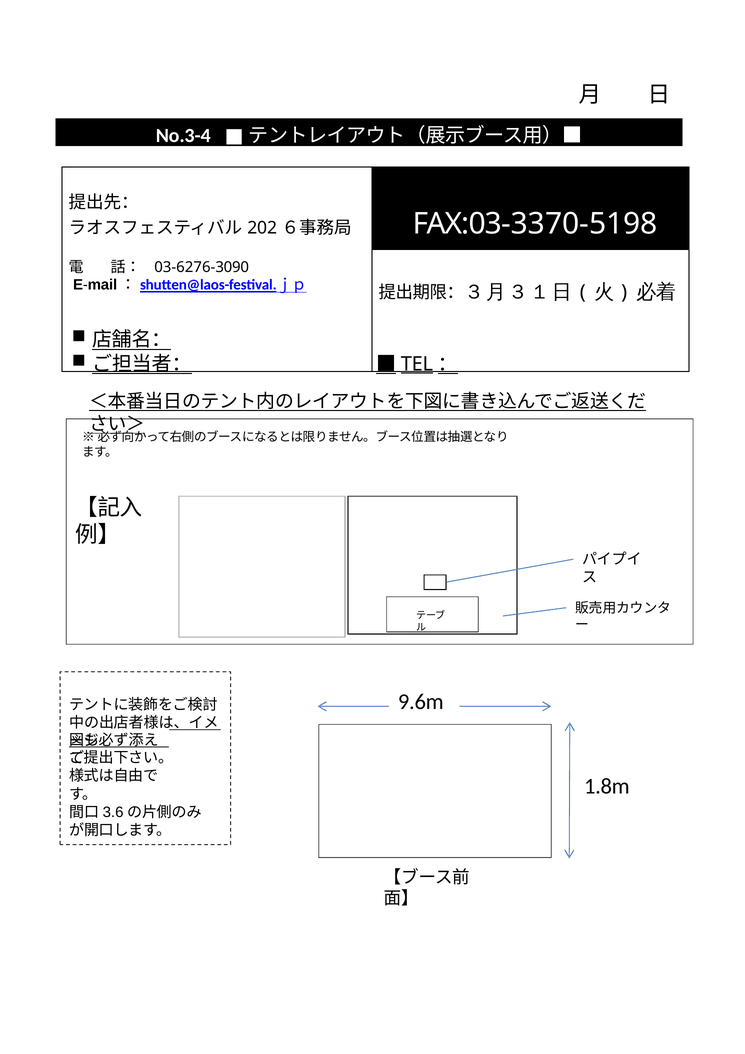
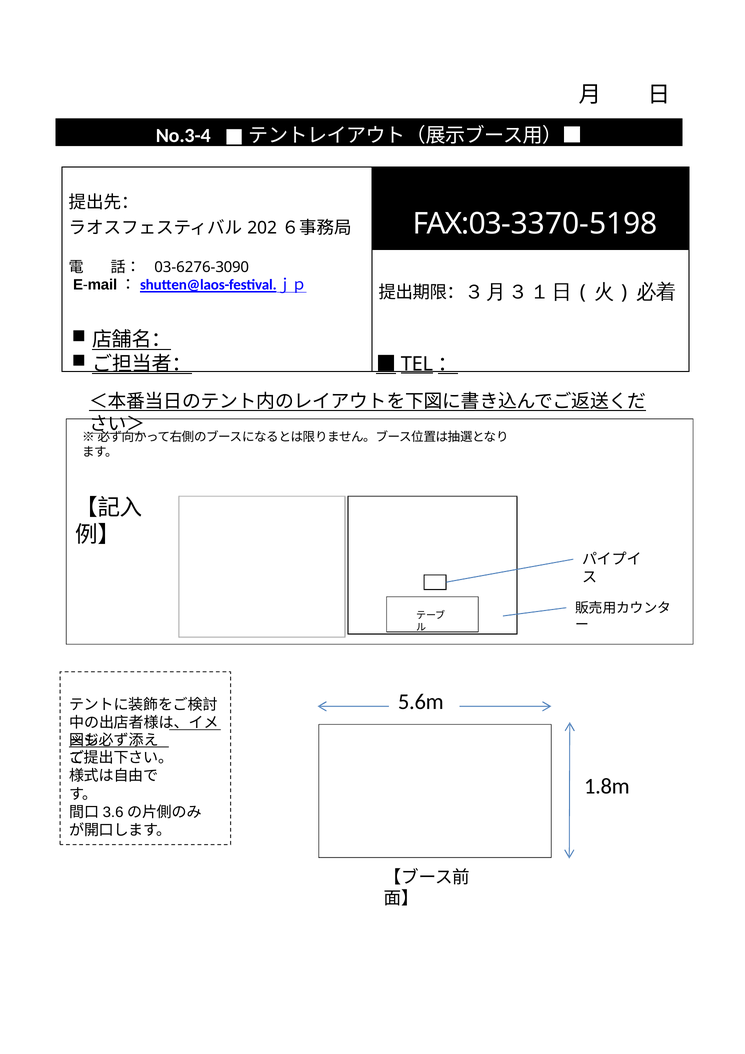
9.6m: 9.6m -> 5.6m
